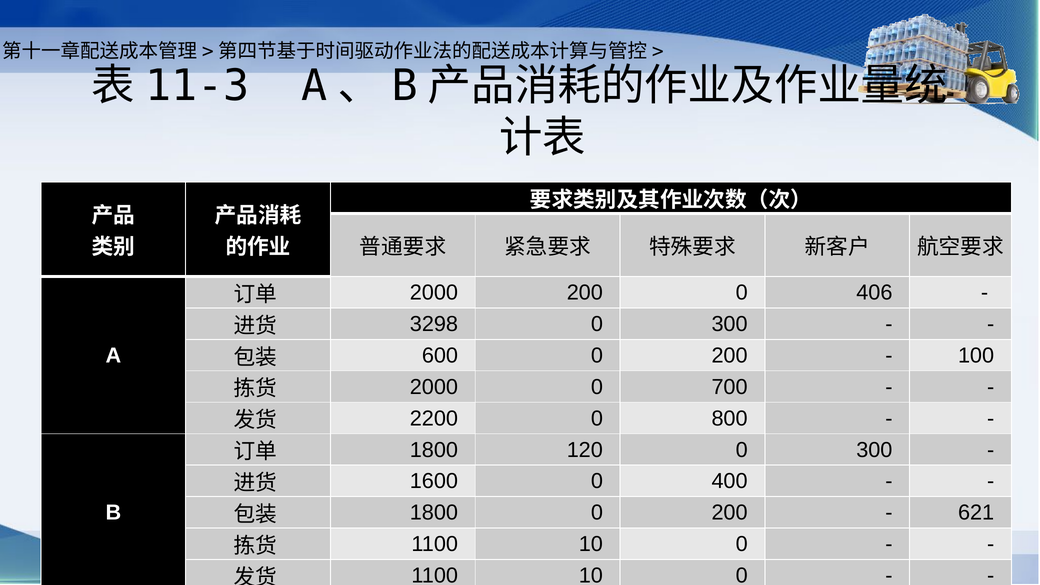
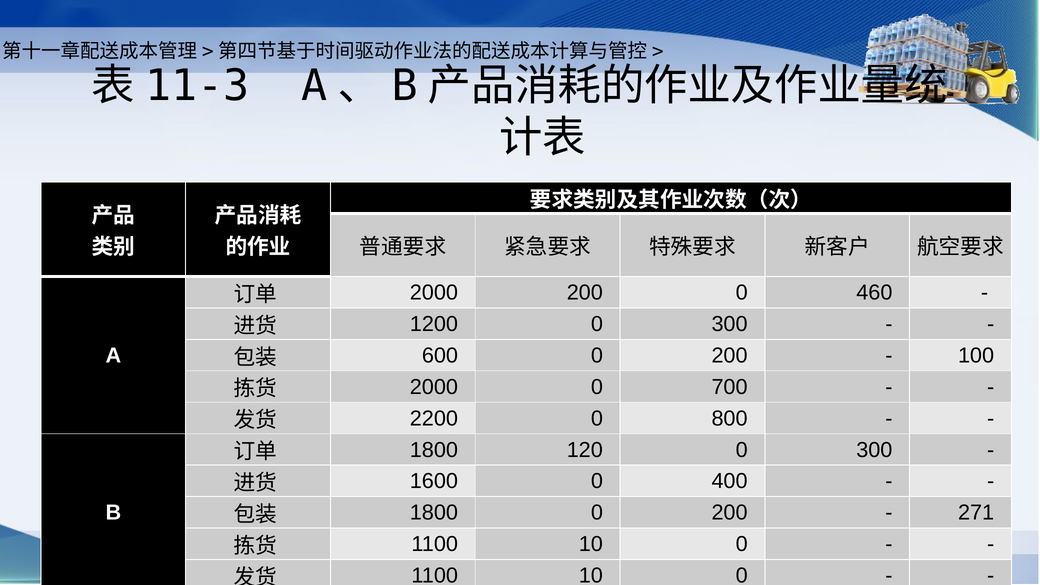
406: 406 -> 460
3298: 3298 -> 1200
621: 621 -> 271
